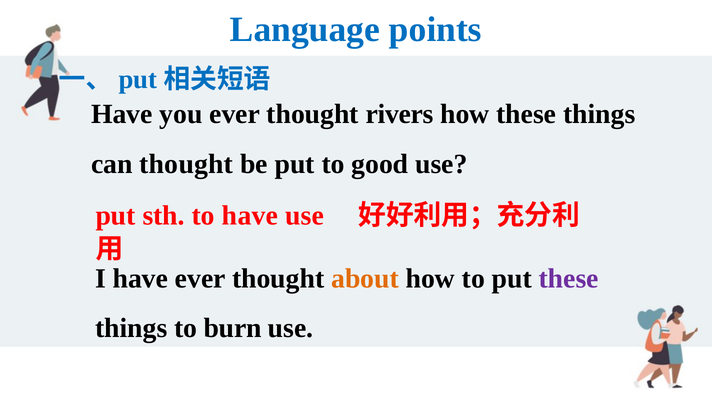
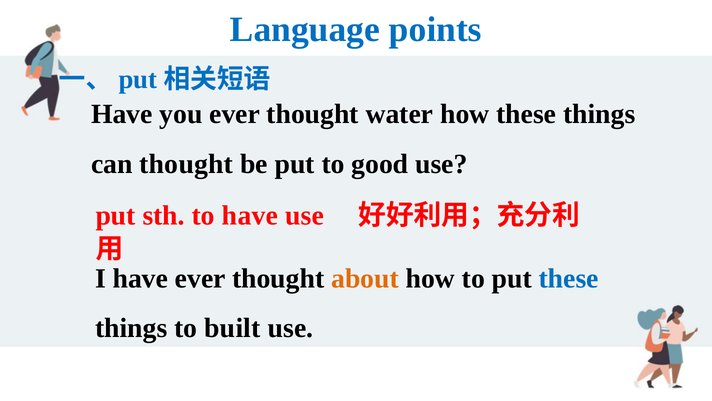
rivers: rivers -> water
these at (569, 278) colour: purple -> blue
burn: burn -> built
